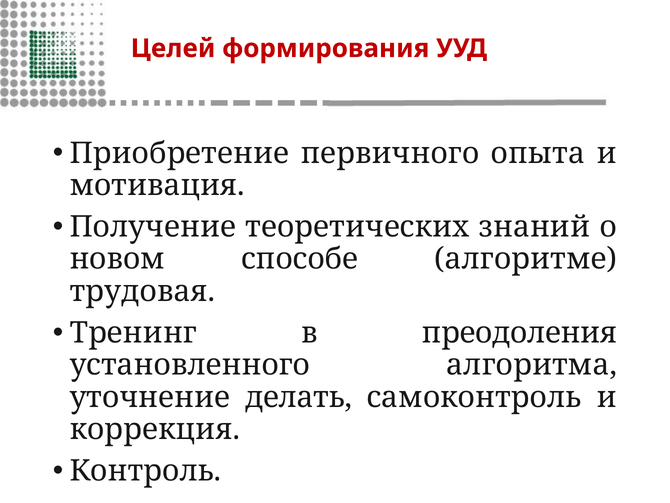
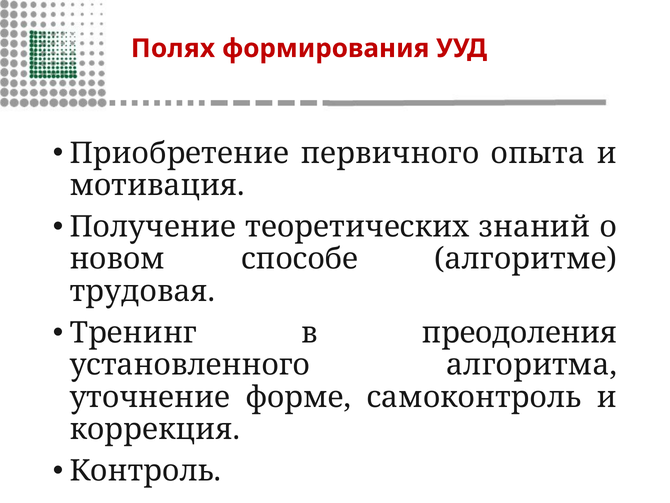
Целей: Целей -> Полях
делать: делать -> форме
